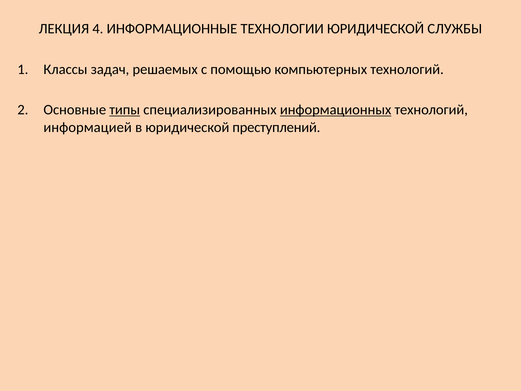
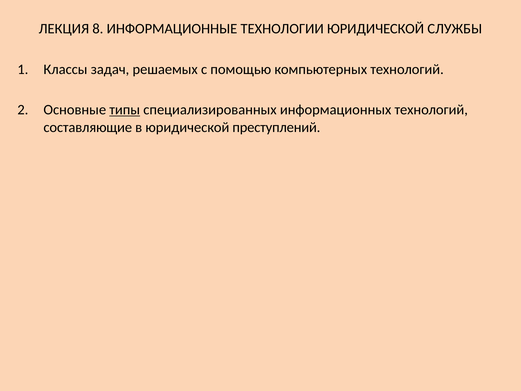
4: 4 -> 8
информационных underline: present -> none
информацией: информацией -> составляющие
